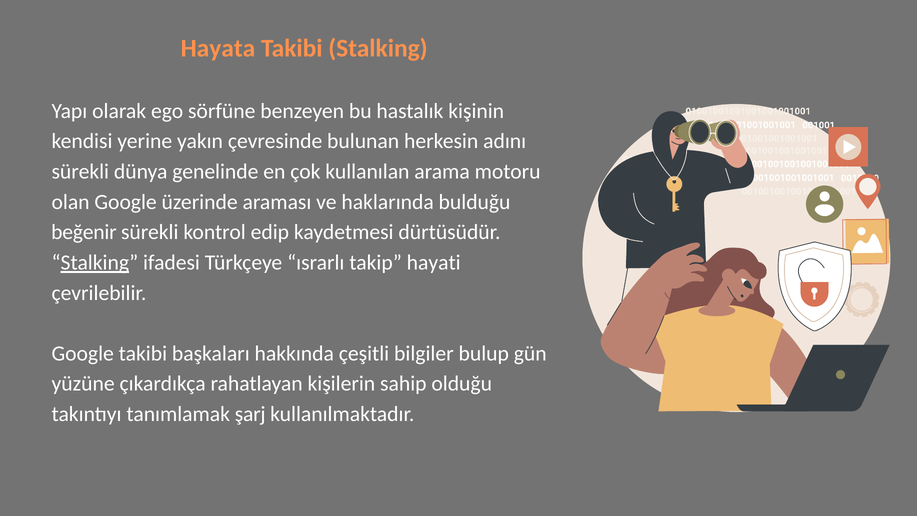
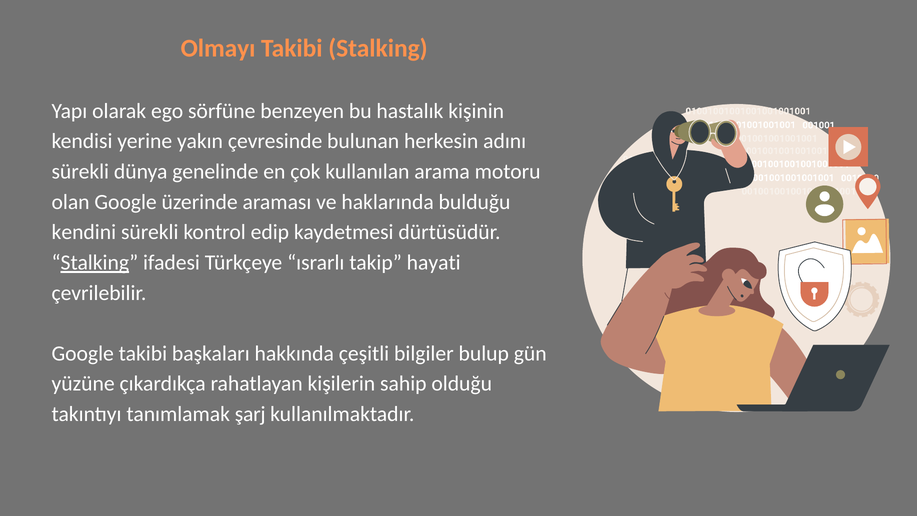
Hayata: Hayata -> Olmayı
beğenir: beğenir -> kendini
